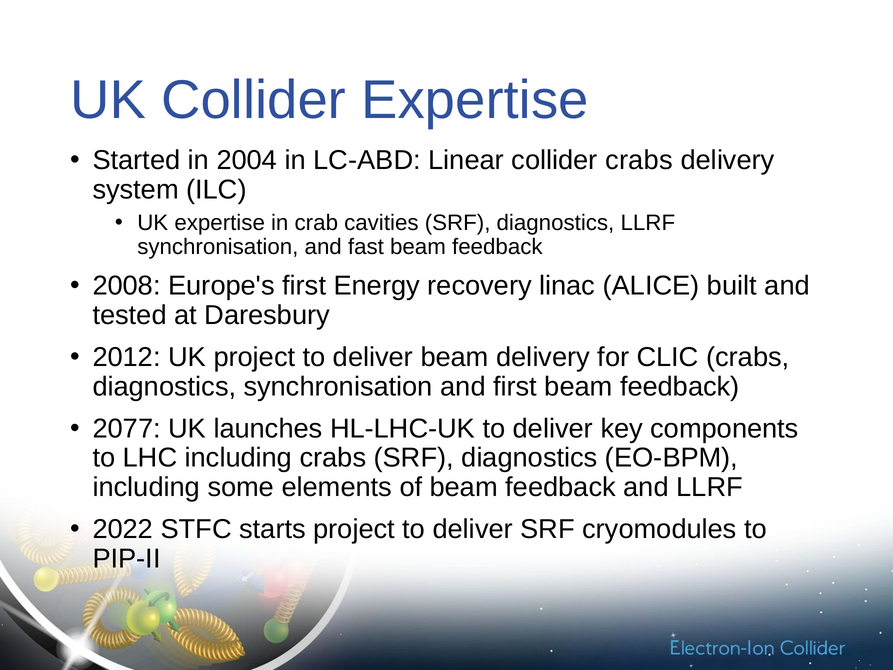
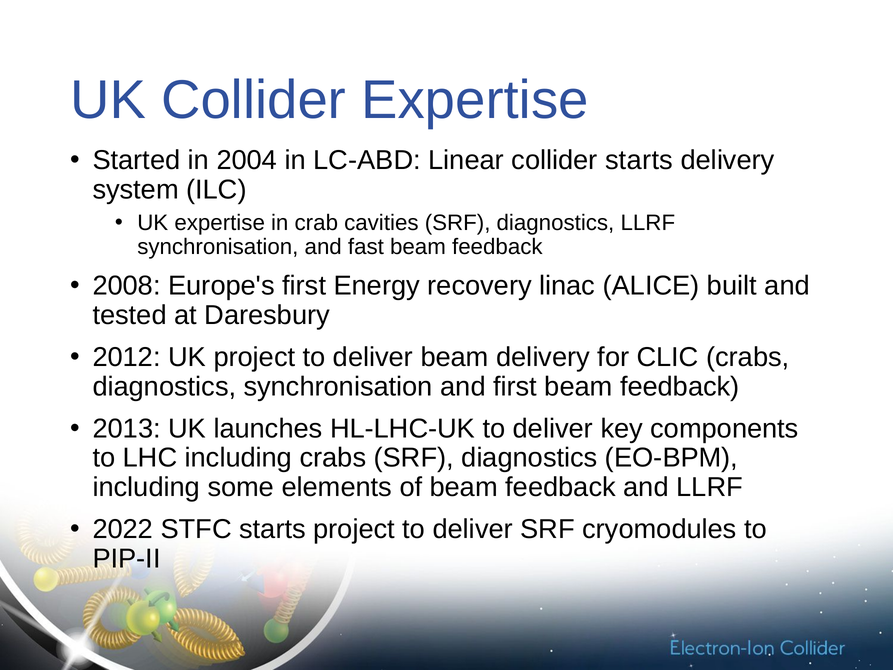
collider crabs: crabs -> starts
2077: 2077 -> 2013
